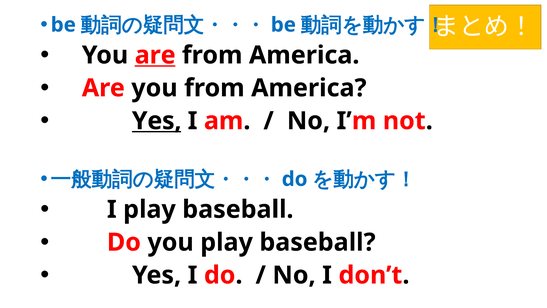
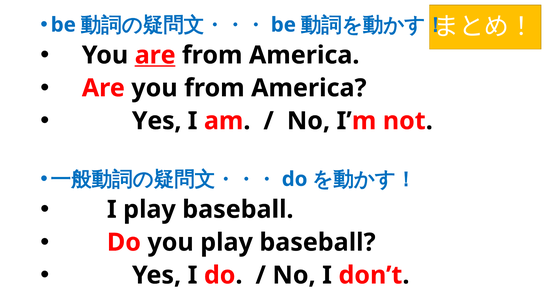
Yes at (157, 121) underline: present -> none
